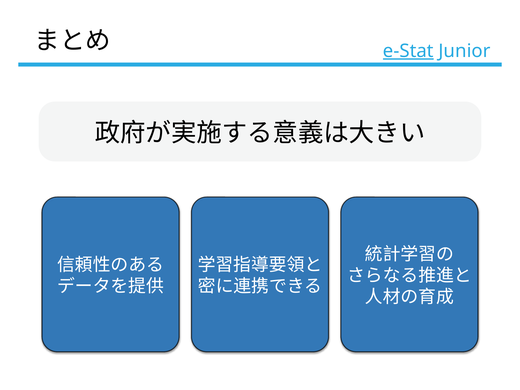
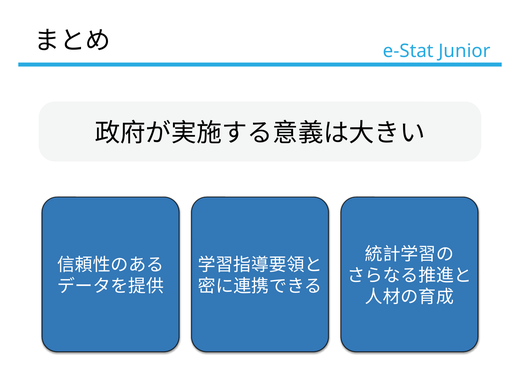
e-Stat underline: present -> none
